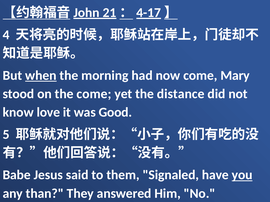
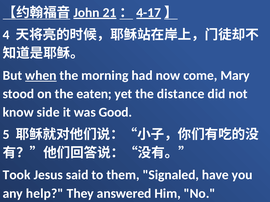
the come: come -> eaten
love: love -> side
Babe: Babe -> Took
you underline: present -> none
than: than -> help
